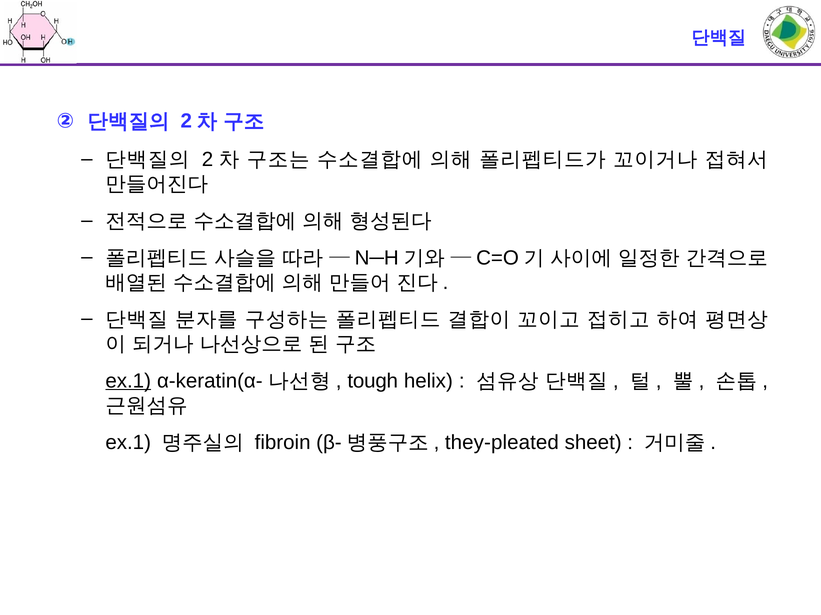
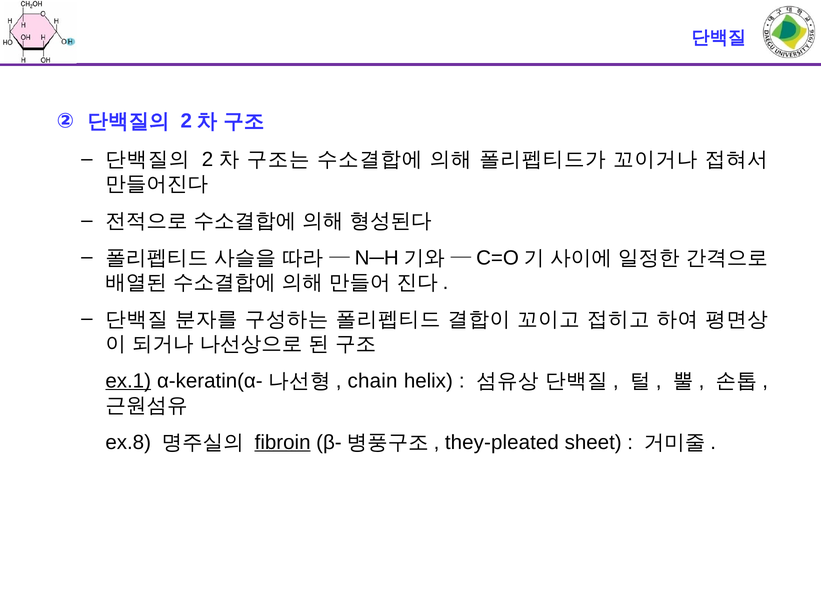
tough: tough -> chain
ex.1 at (128, 443): ex.1 -> ex.8
fibroin underline: none -> present
